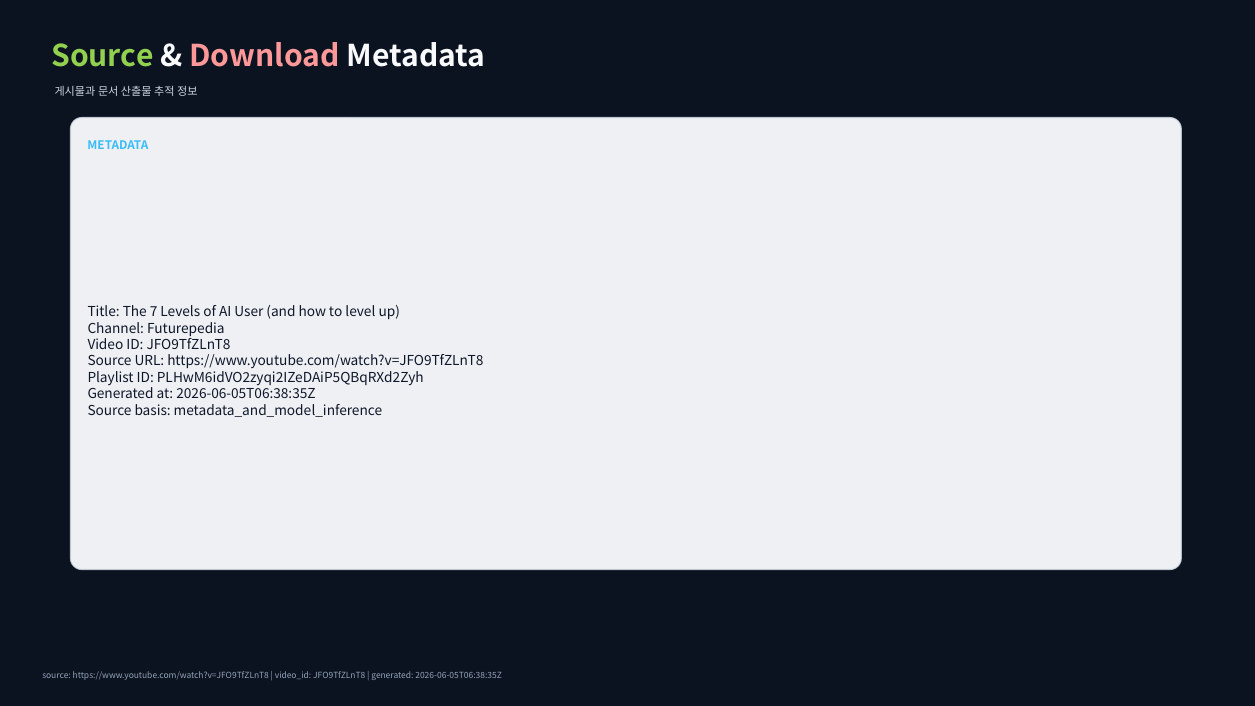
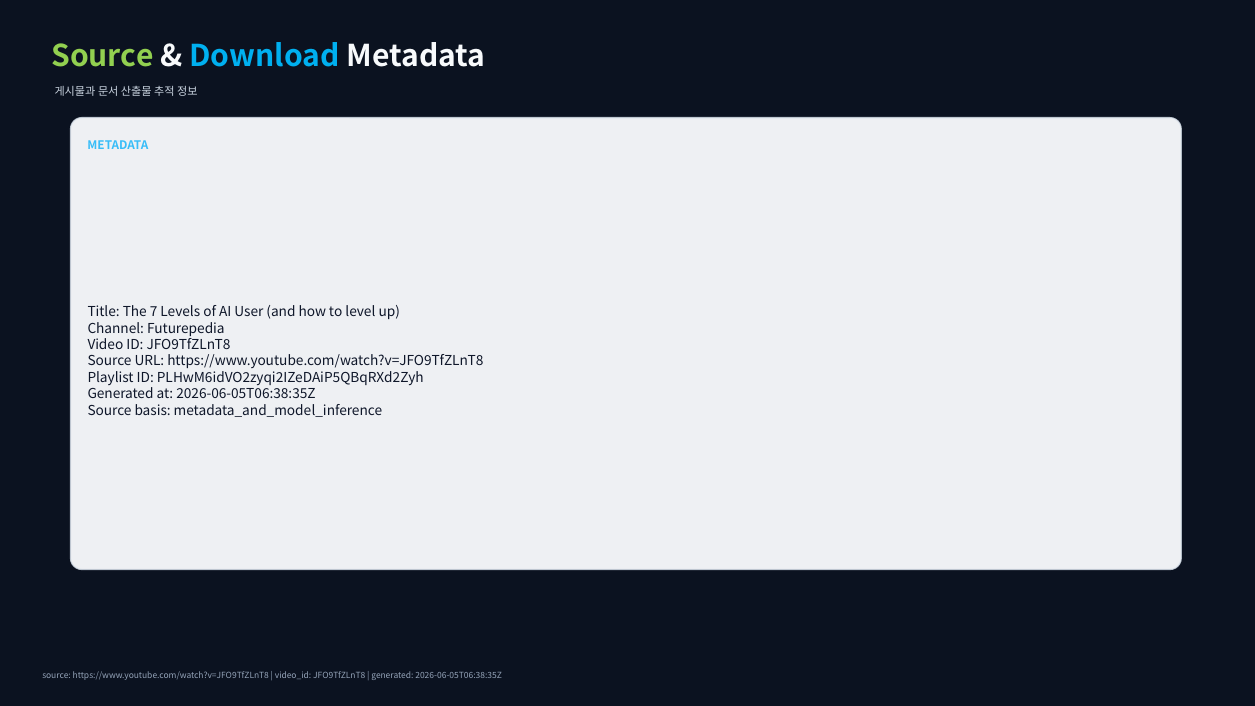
Download colour: pink -> light blue
